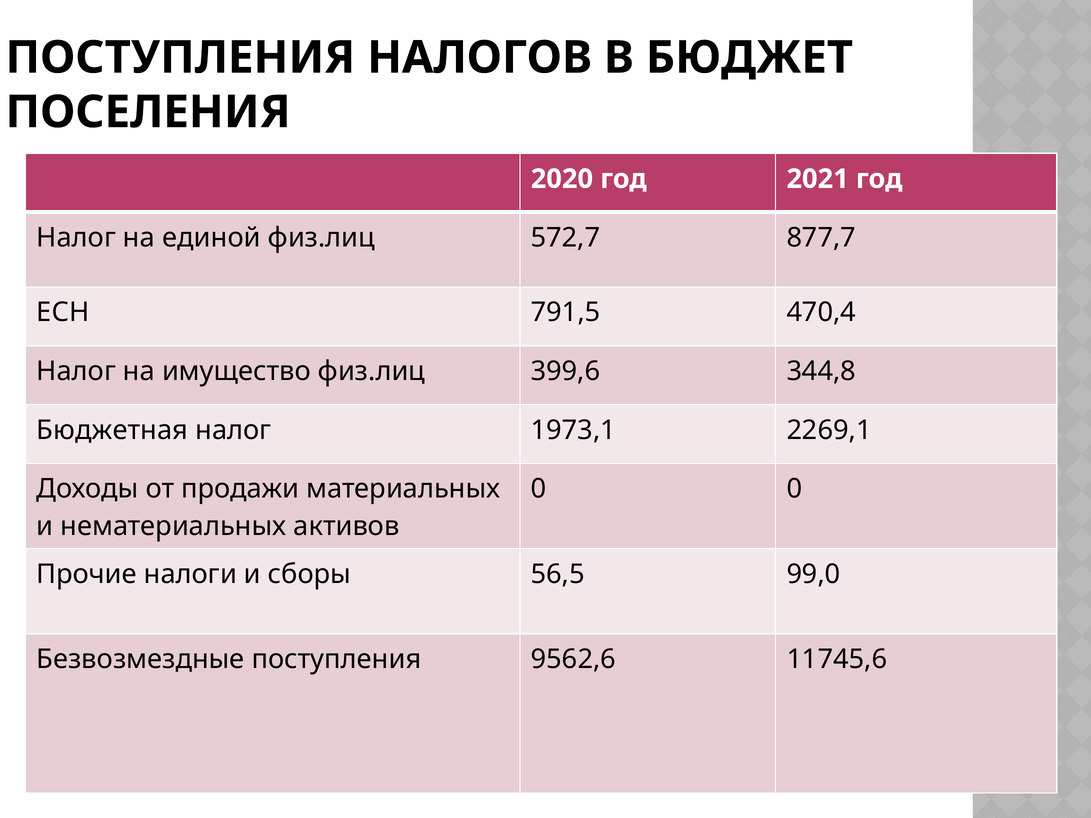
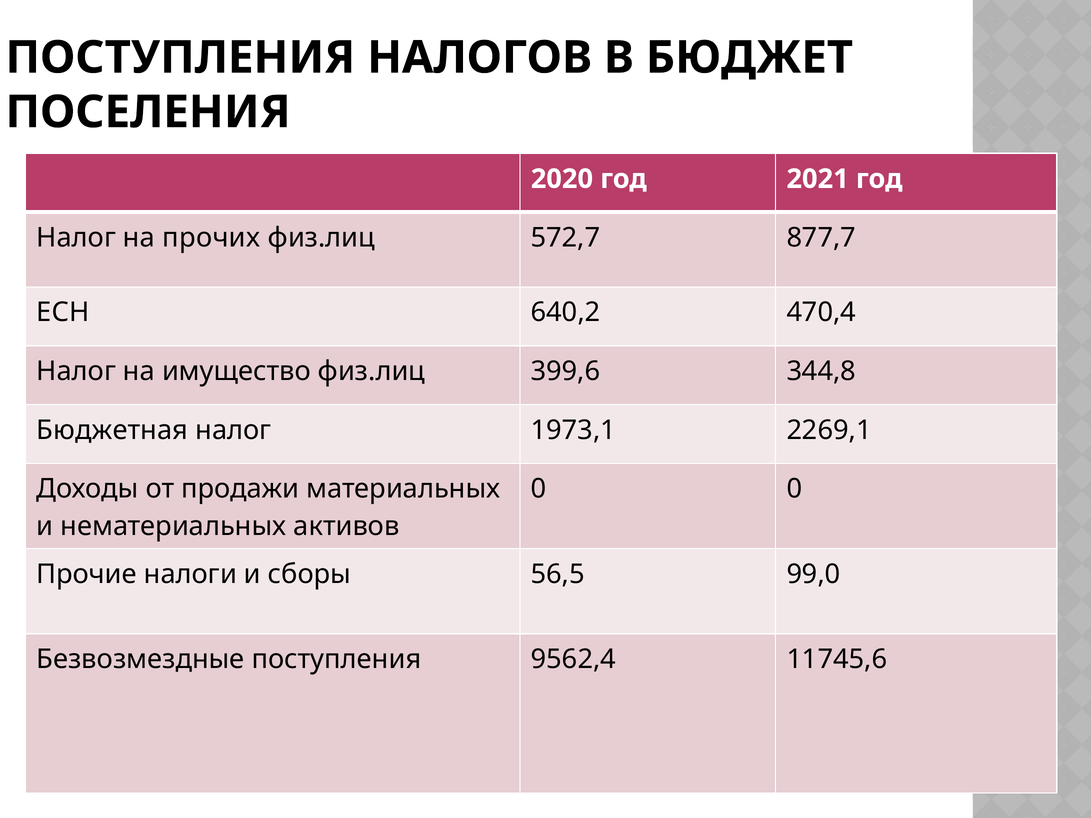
единой: единой -> прочих
791,5: 791,5 -> 640,2
9562,6: 9562,6 -> 9562,4
